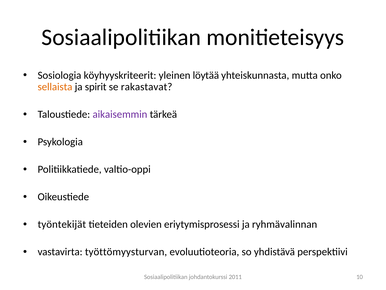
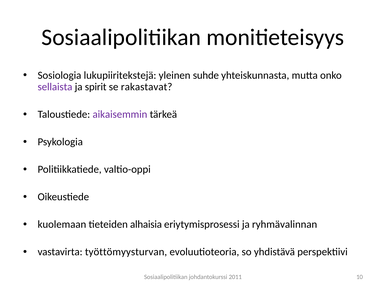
köyhyyskriteerit: köyhyyskriteerit -> lukupiiritekstejä
löytää: löytää -> suhde
sellaista colour: orange -> purple
työntekijät: työntekijät -> kuolemaan
olevien: olevien -> alhaisia
